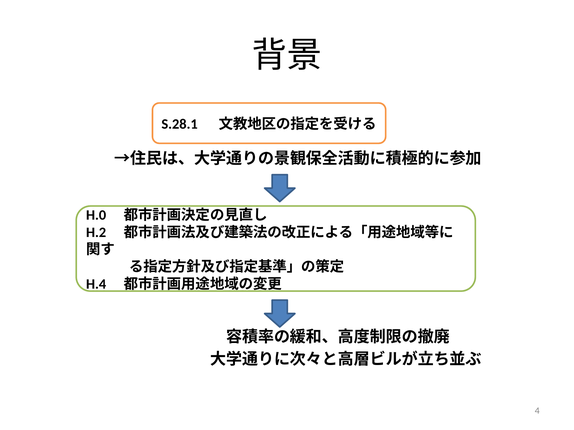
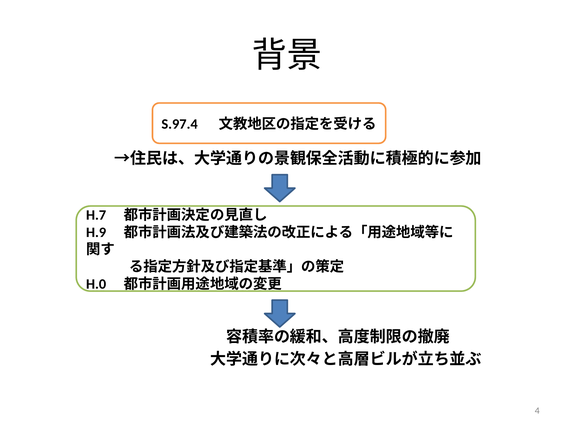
S.28.1: S.28.1 -> S.97.4
H.0: H.0 -> H.7
H.2: H.2 -> H.9
H.4: H.4 -> H.0
